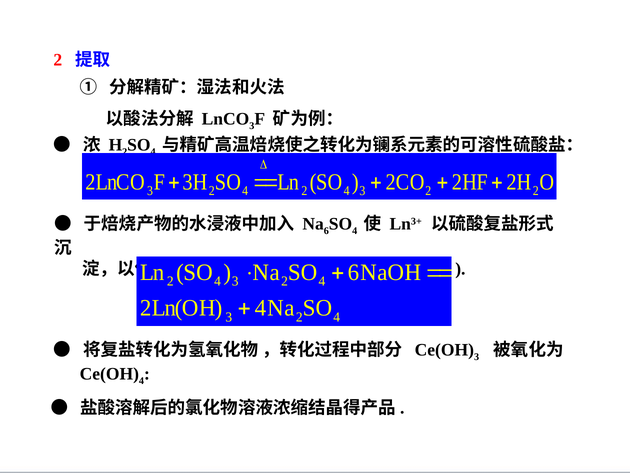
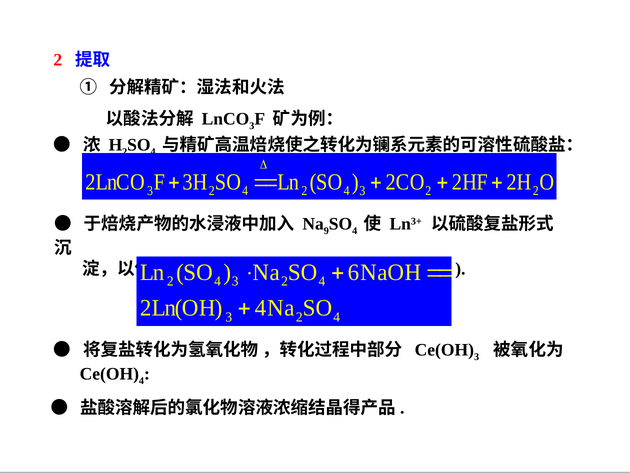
6 at (326, 231): 6 -> 9
